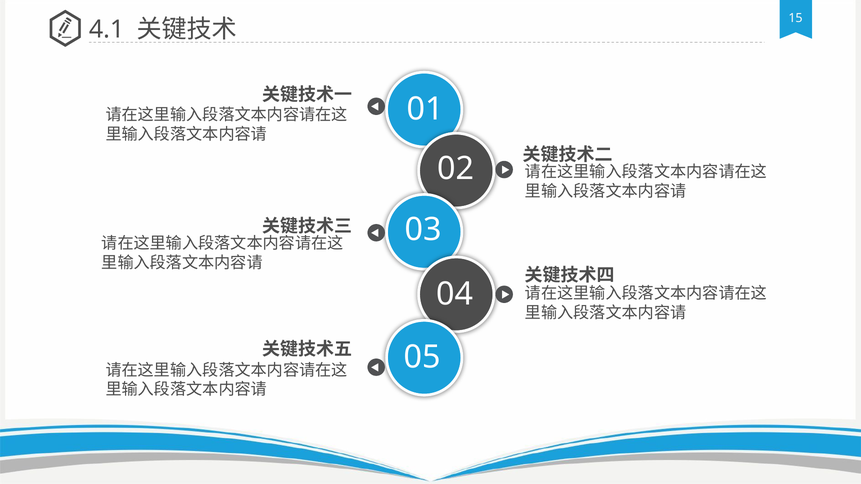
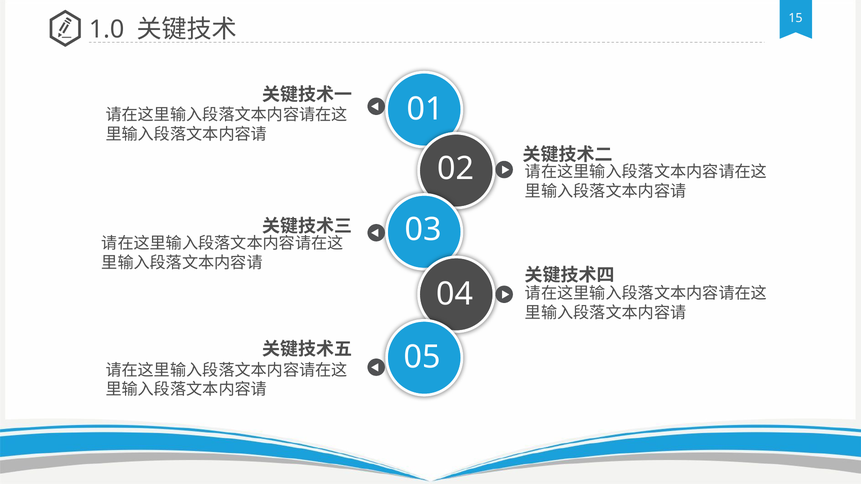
4.1: 4.1 -> 1.0
